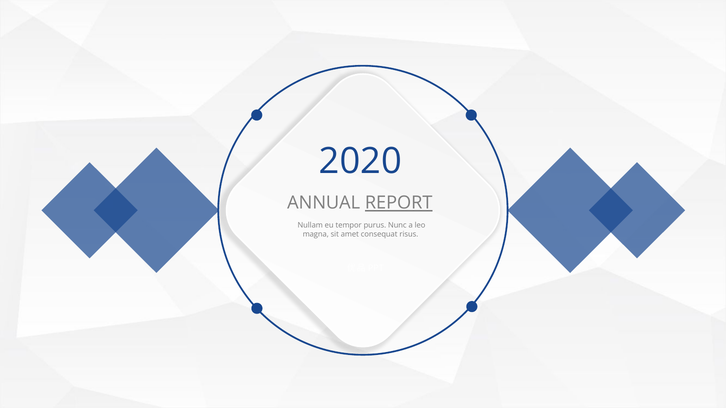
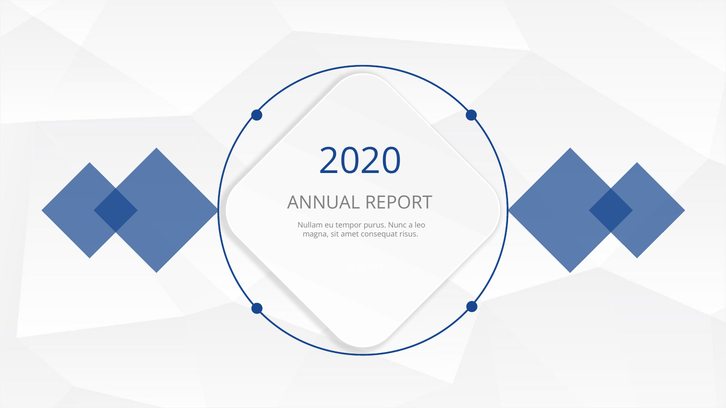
REPORT underline: present -> none
